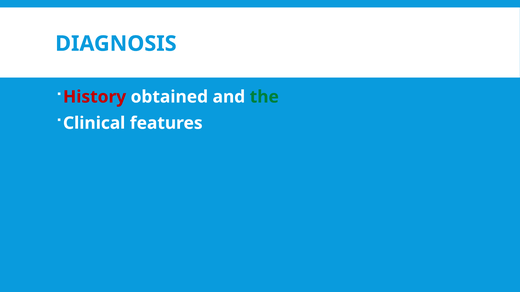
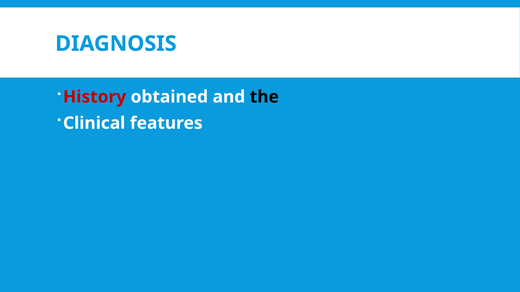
the colour: green -> black
